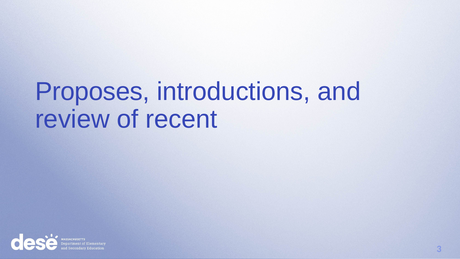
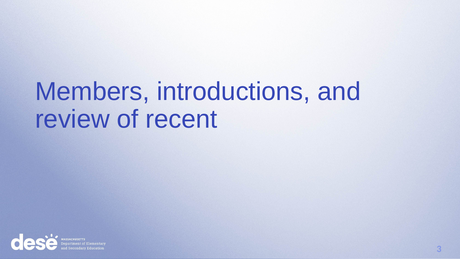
Proposes: Proposes -> Members
